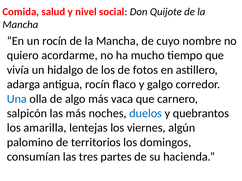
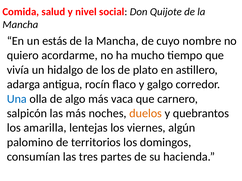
un rocín: rocín -> estás
fotos: fotos -> plato
duelos colour: blue -> orange
